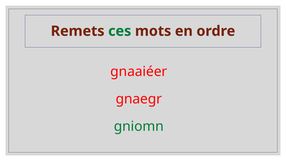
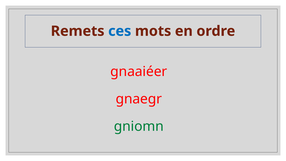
ces colour: green -> blue
